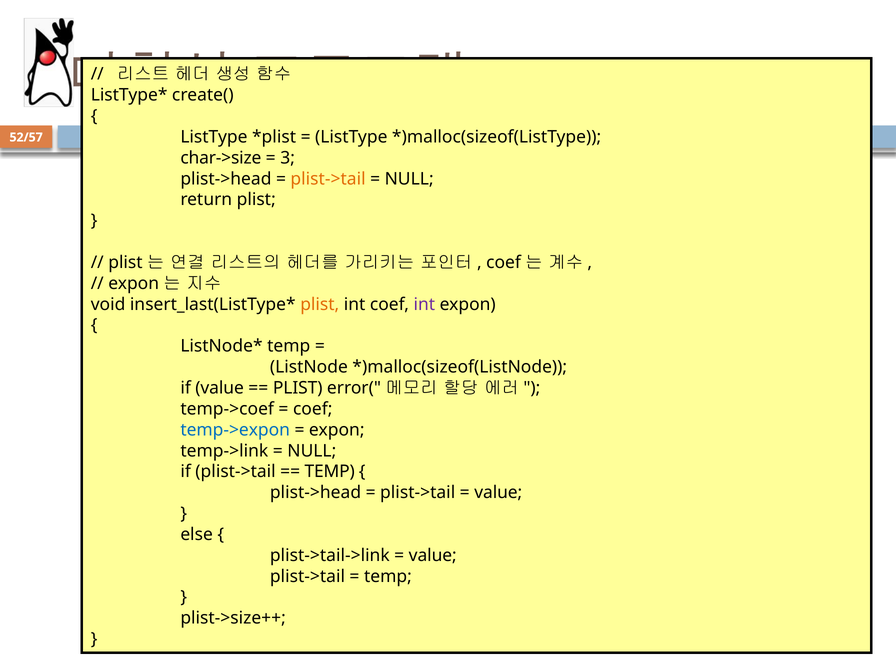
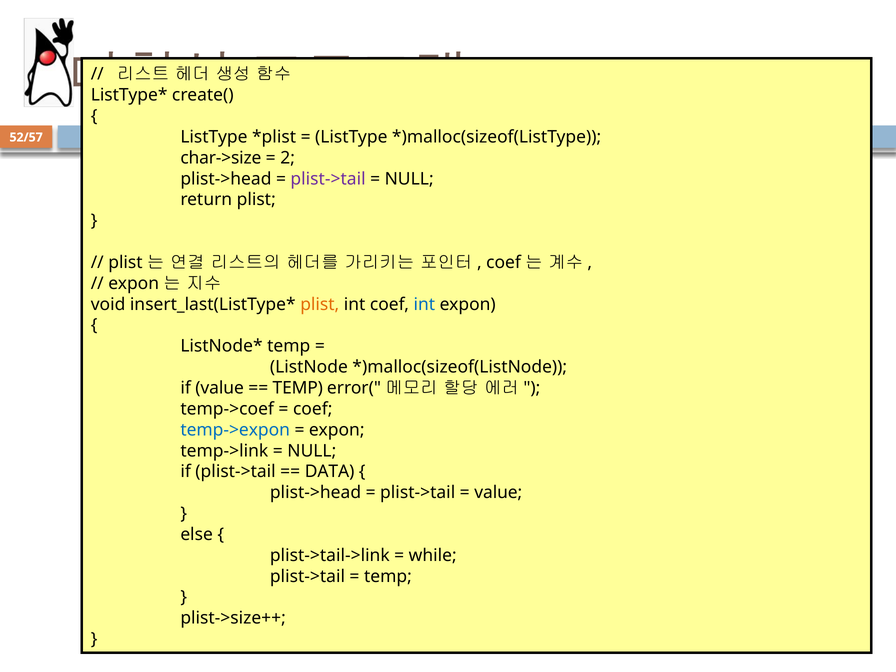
3: 3 -> 2
plist->tail at (328, 179) colour: orange -> purple
int at (424, 304) colour: purple -> blue
PLIST at (298, 388): PLIST -> TEMP
TEMP at (330, 472): TEMP -> DATA
value at (433, 555): value -> while
